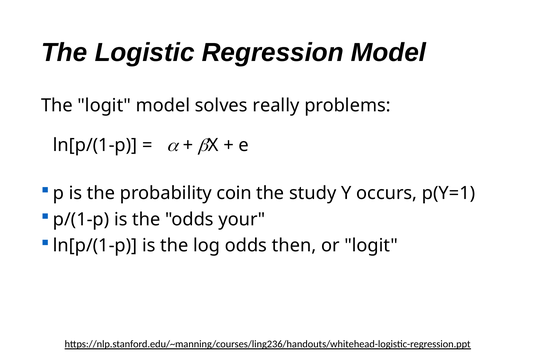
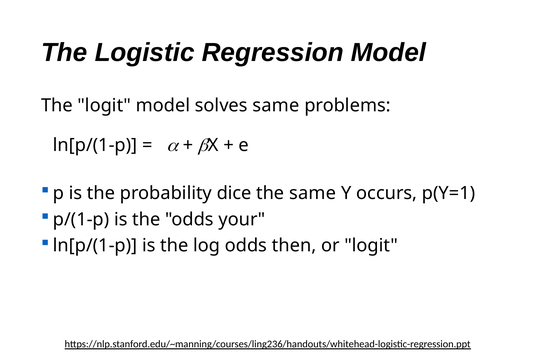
solves really: really -> same
coin: coin -> dice
the study: study -> same
